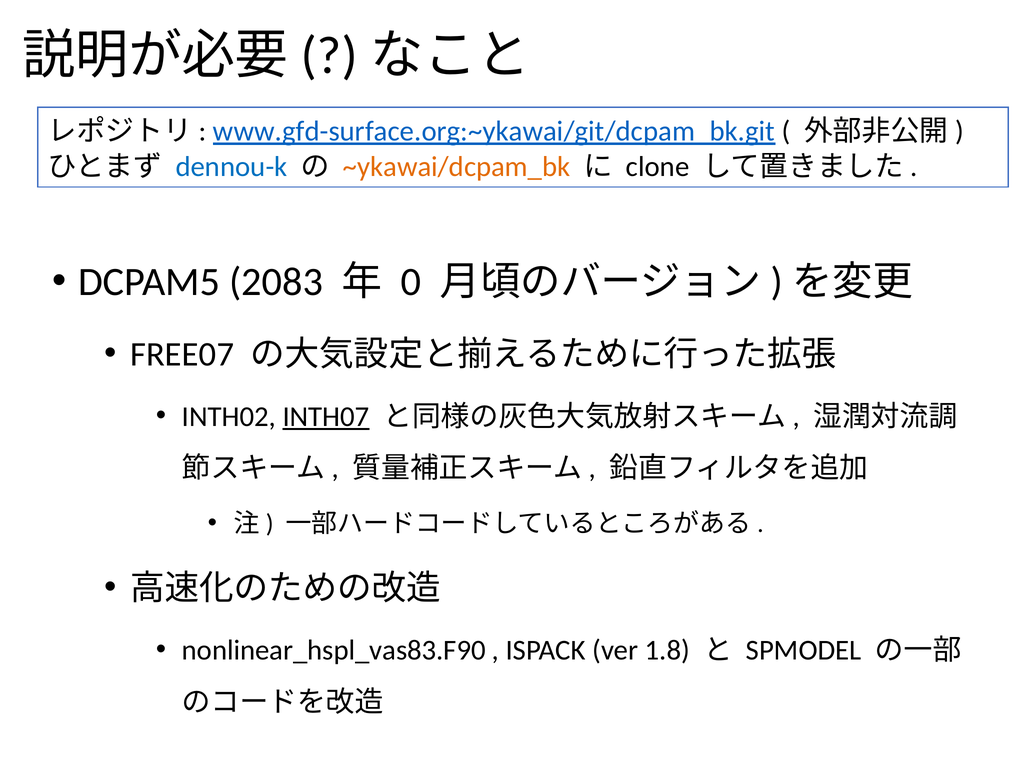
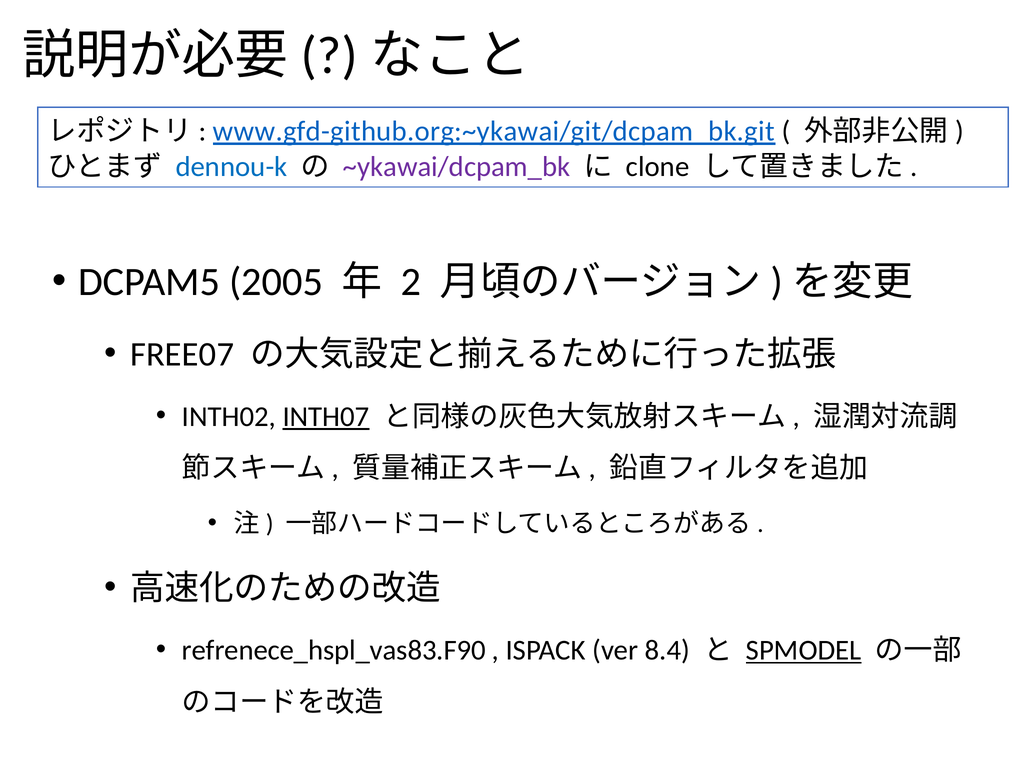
www.gfd-surface.org:~ykawai/git/dcpam_bk.git: www.gfd-surface.org:~ykawai/git/dcpam_bk.git -> www.gfd-github.org:~ykawai/git/dcpam_bk.git
~ykawai/dcpam_bk colour: orange -> purple
2083: 2083 -> 2005
0: 0 -> 2
nonlinear_hspl_vas83.F90: nonlinear_hspl_vas83.F90 -> refrenece_hspl_vas83.F90
1.8: 1.8 -> 8.4
SPMODEL underline: none -> present
